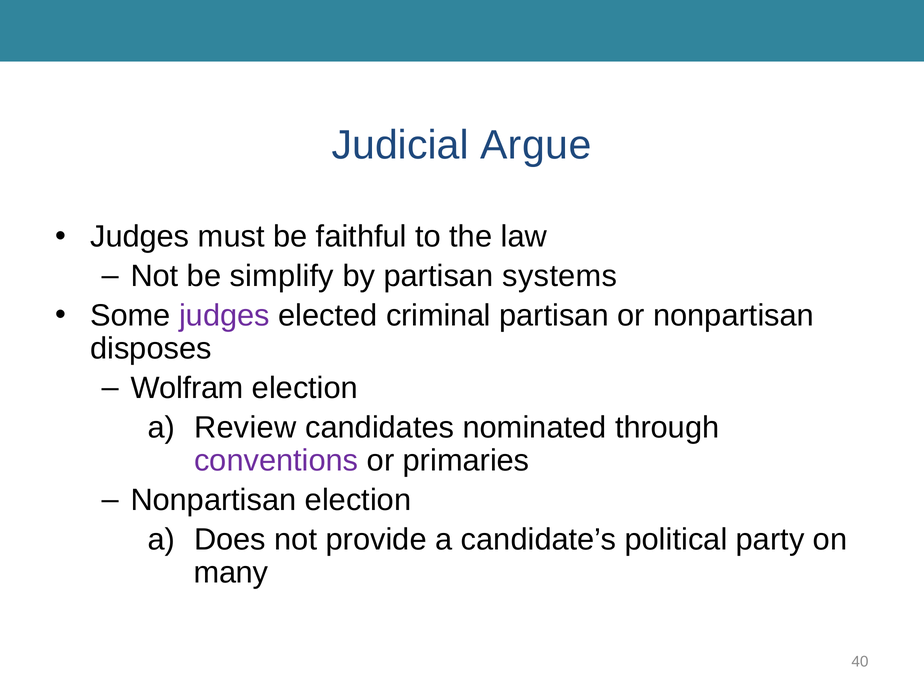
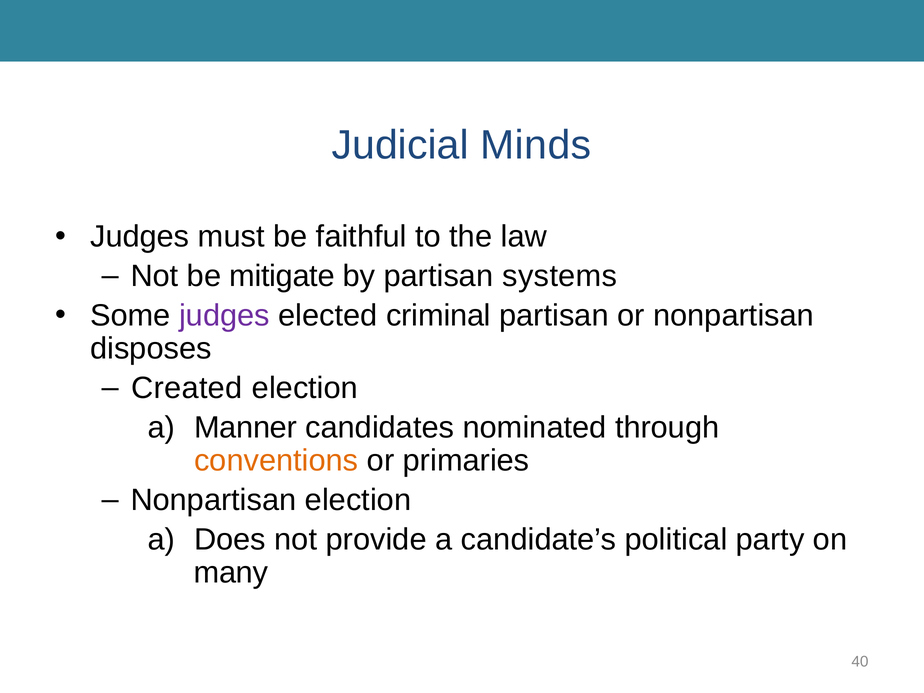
Argue: Argue -> Minds
simplify: simplify -> mitigate
Wolfram: Wolfram -> Created
Review: Review -> Manner
conventions colour: purple -> orange
